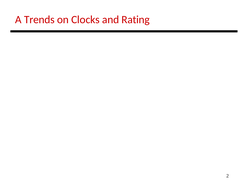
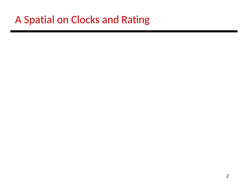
Trends: Trends -> Spatial
